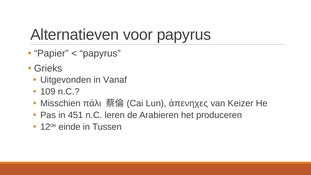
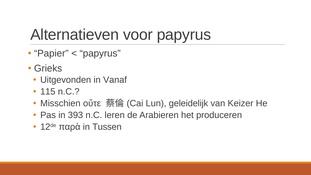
109: 109 -> 115
πάλι: πάλι -> οὔτε
ἀπενηχες: ἀπενηχες -> geleidelijk
451: 451 -> 393
einde: einde -> παρὰ
